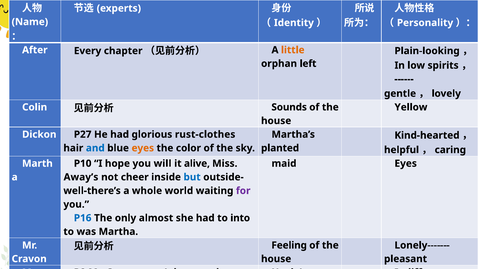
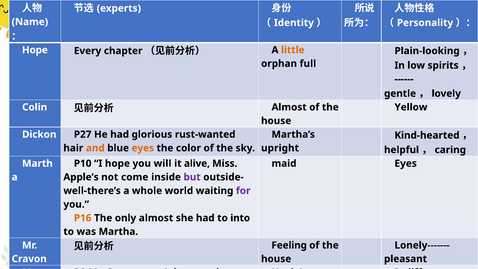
After at (35, 50): After -> Hope
left: left -> full
Sounds at (289, 107): Sounds -> Almost
rust-clothes: rust-clothes -> rust-wanted
and at (95, 148) colour: blue -> orange
planted: planted -> upright
Away’s: Away’s -> Apple’s
cheer: cheer -> come
but colour: blue -> purple
P16 colour: blue -> orange
